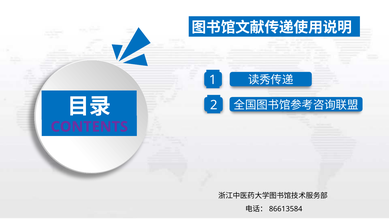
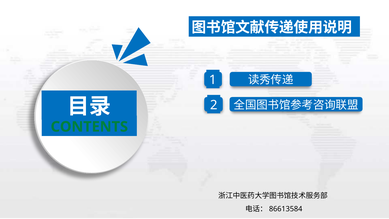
CONTENTS colour: purple -> green
